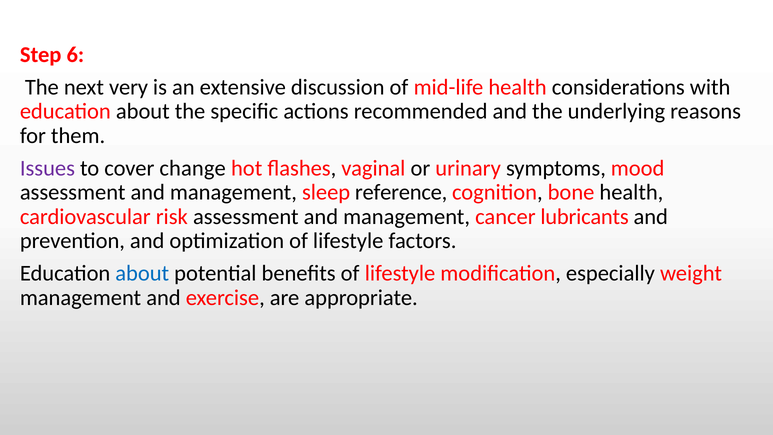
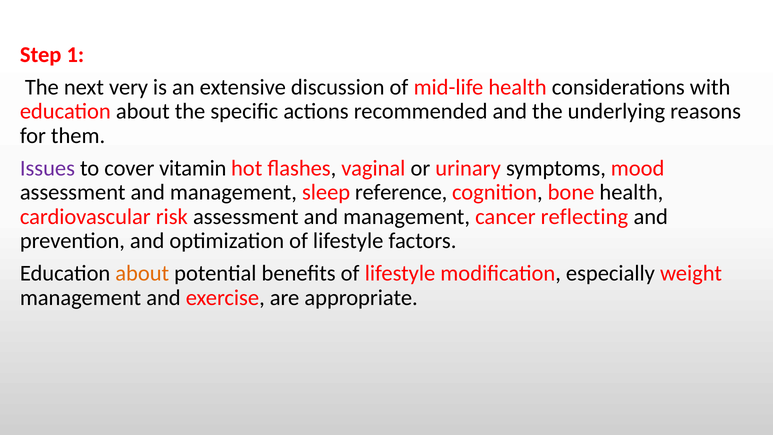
6: 6 -> 1
change: change -> vitamin
lubricants: lubricants -> reflecting
about at (142, 273) colour: blue -> orange
